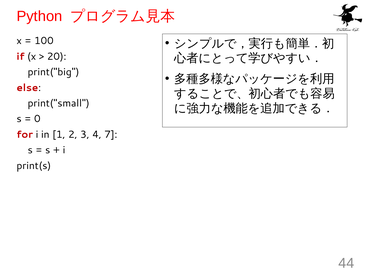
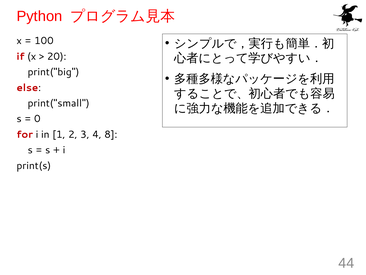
7: 7 -> 8
